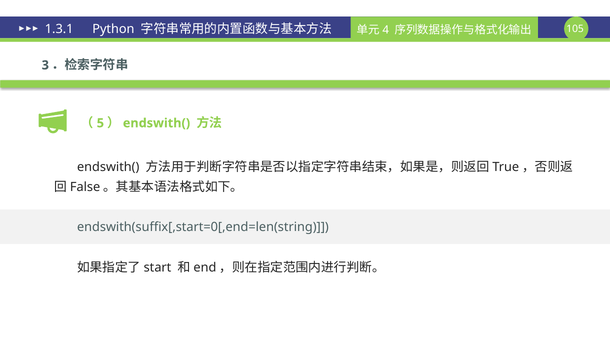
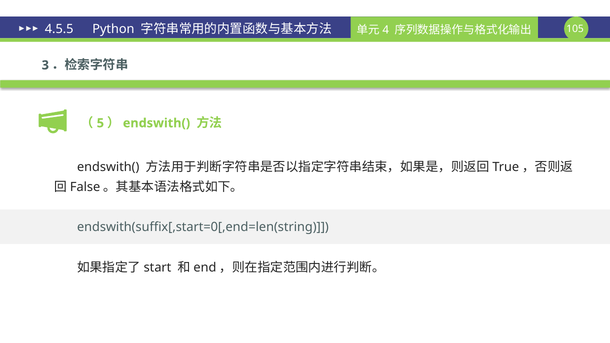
1.3.1: 1.3.1 -> 4.5.5
